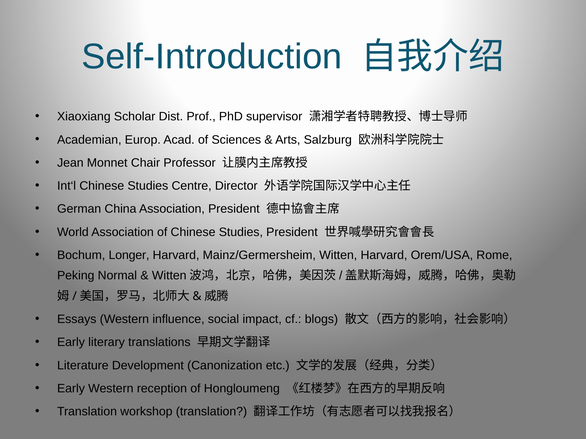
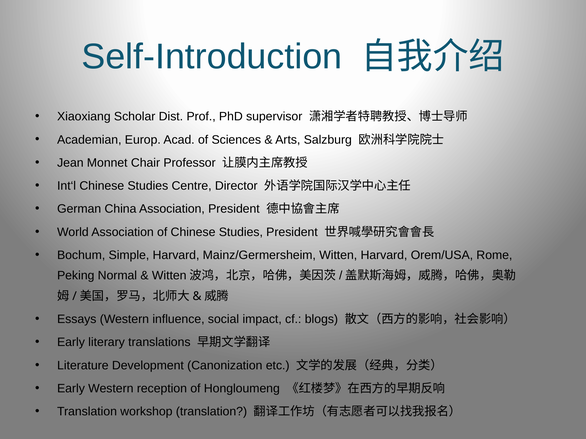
Longer: Longer -> Simple
